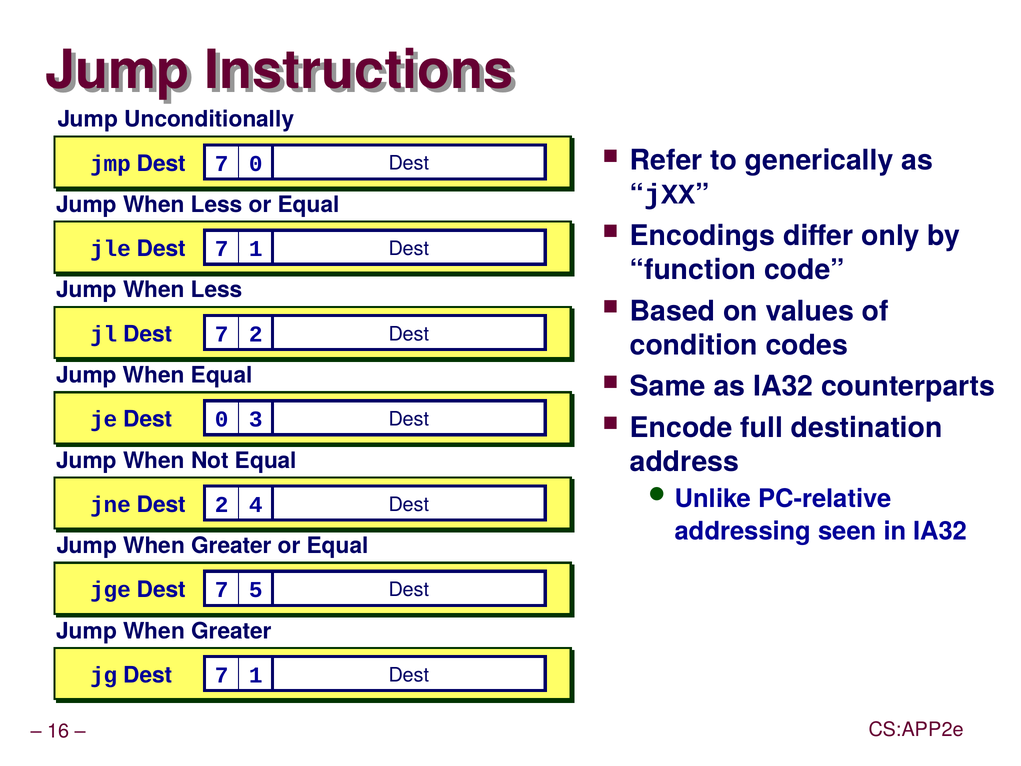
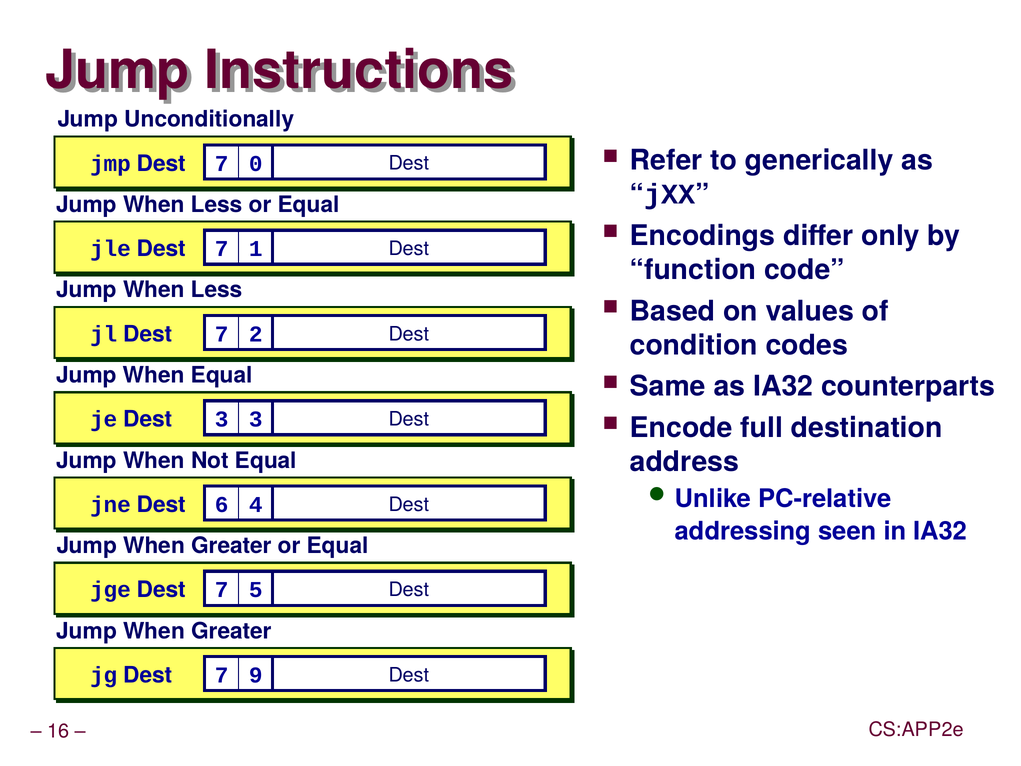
Dest 0: 0 -> 3
Dest 2: 2 -> 6
jg Dest 7 1: 1 -> 9
